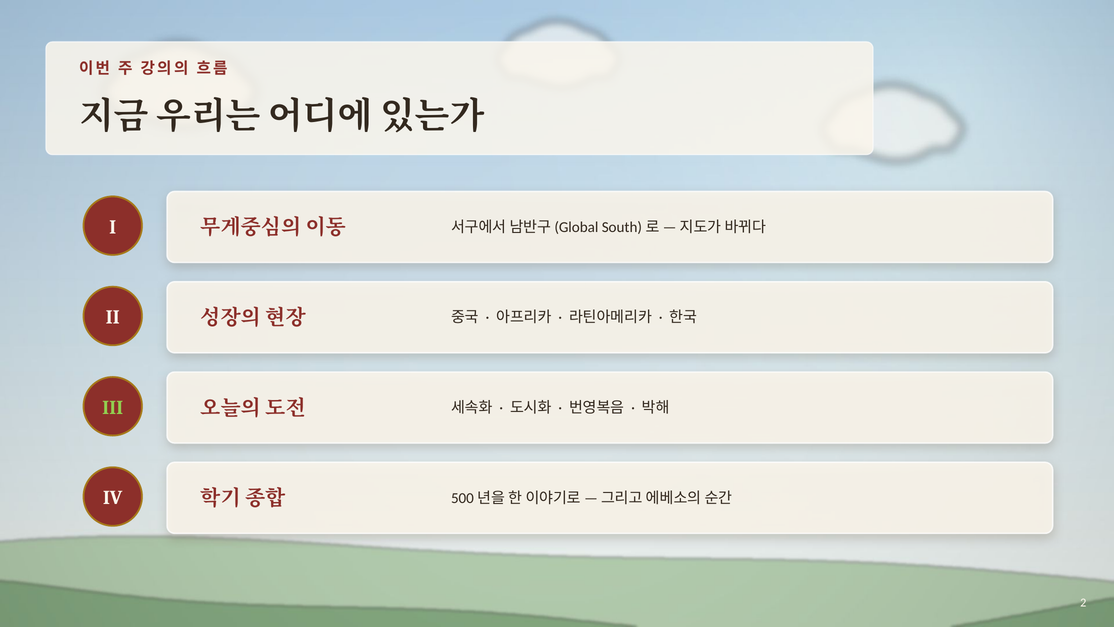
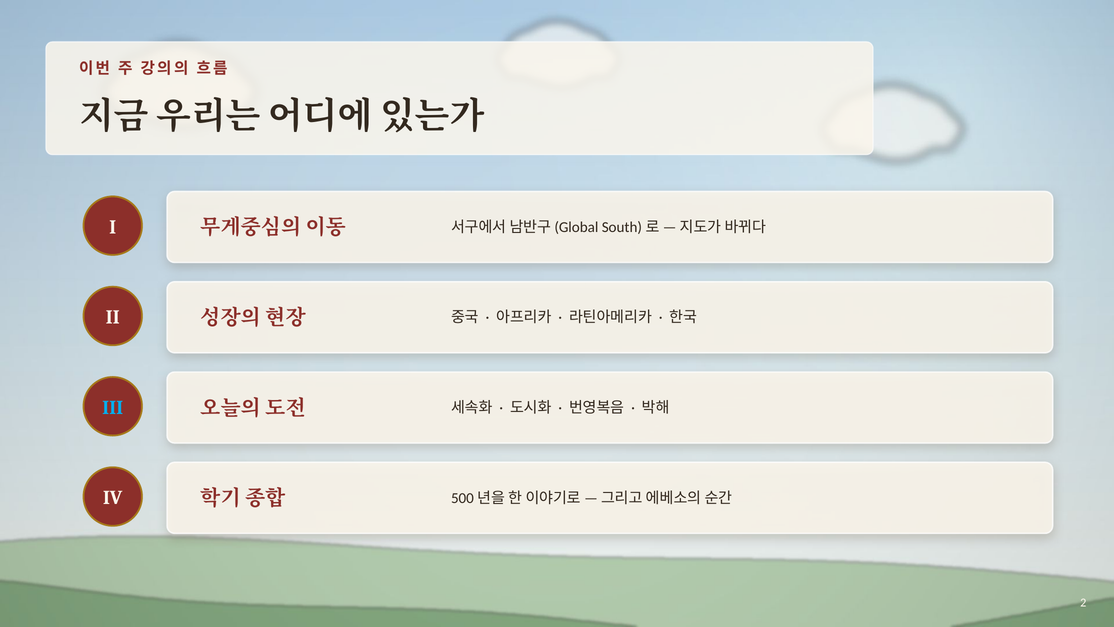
III colour: light green -> light blue
